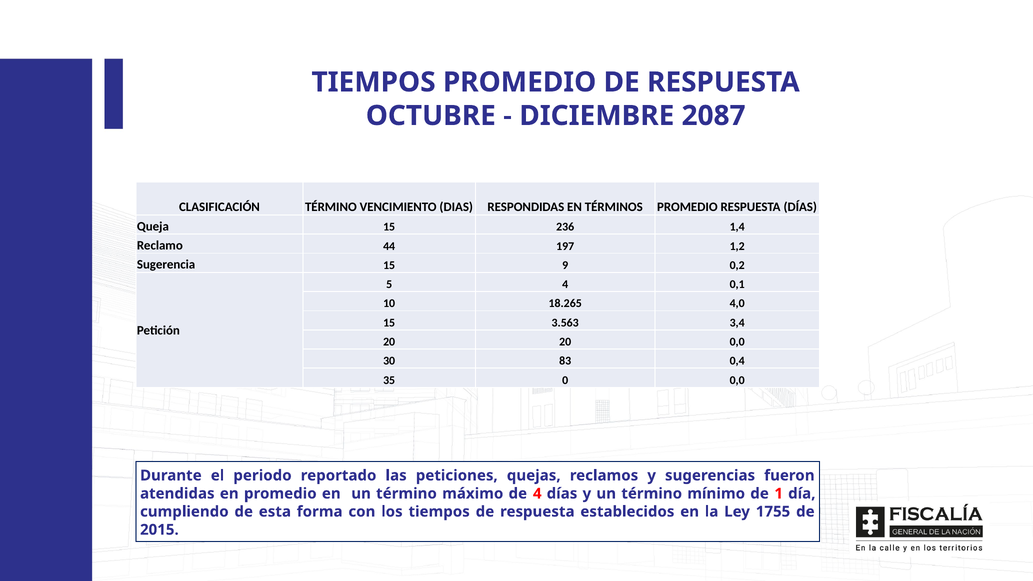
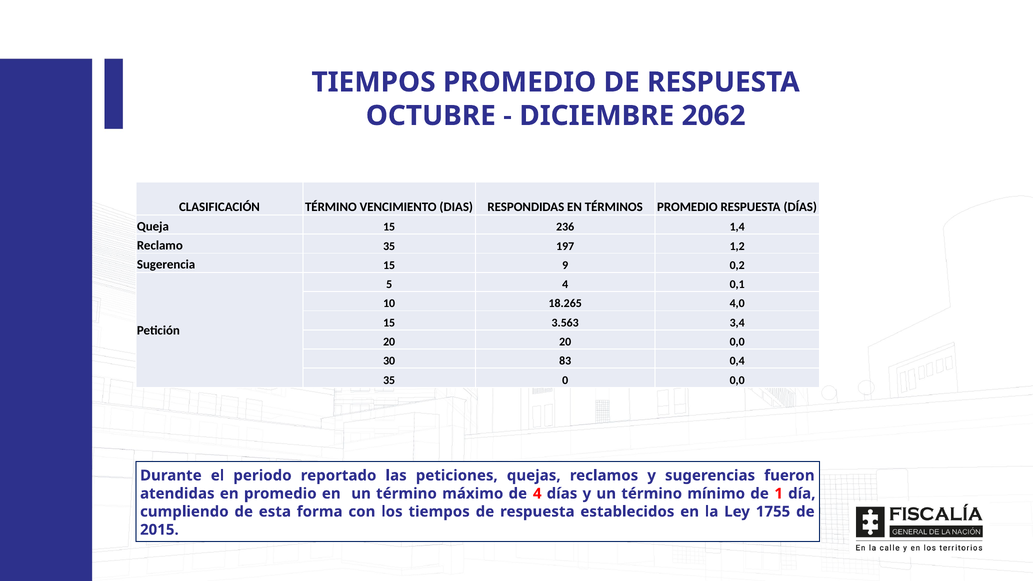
2087: 2087 -> 2062
Reclamo 44: 44 -> 35
